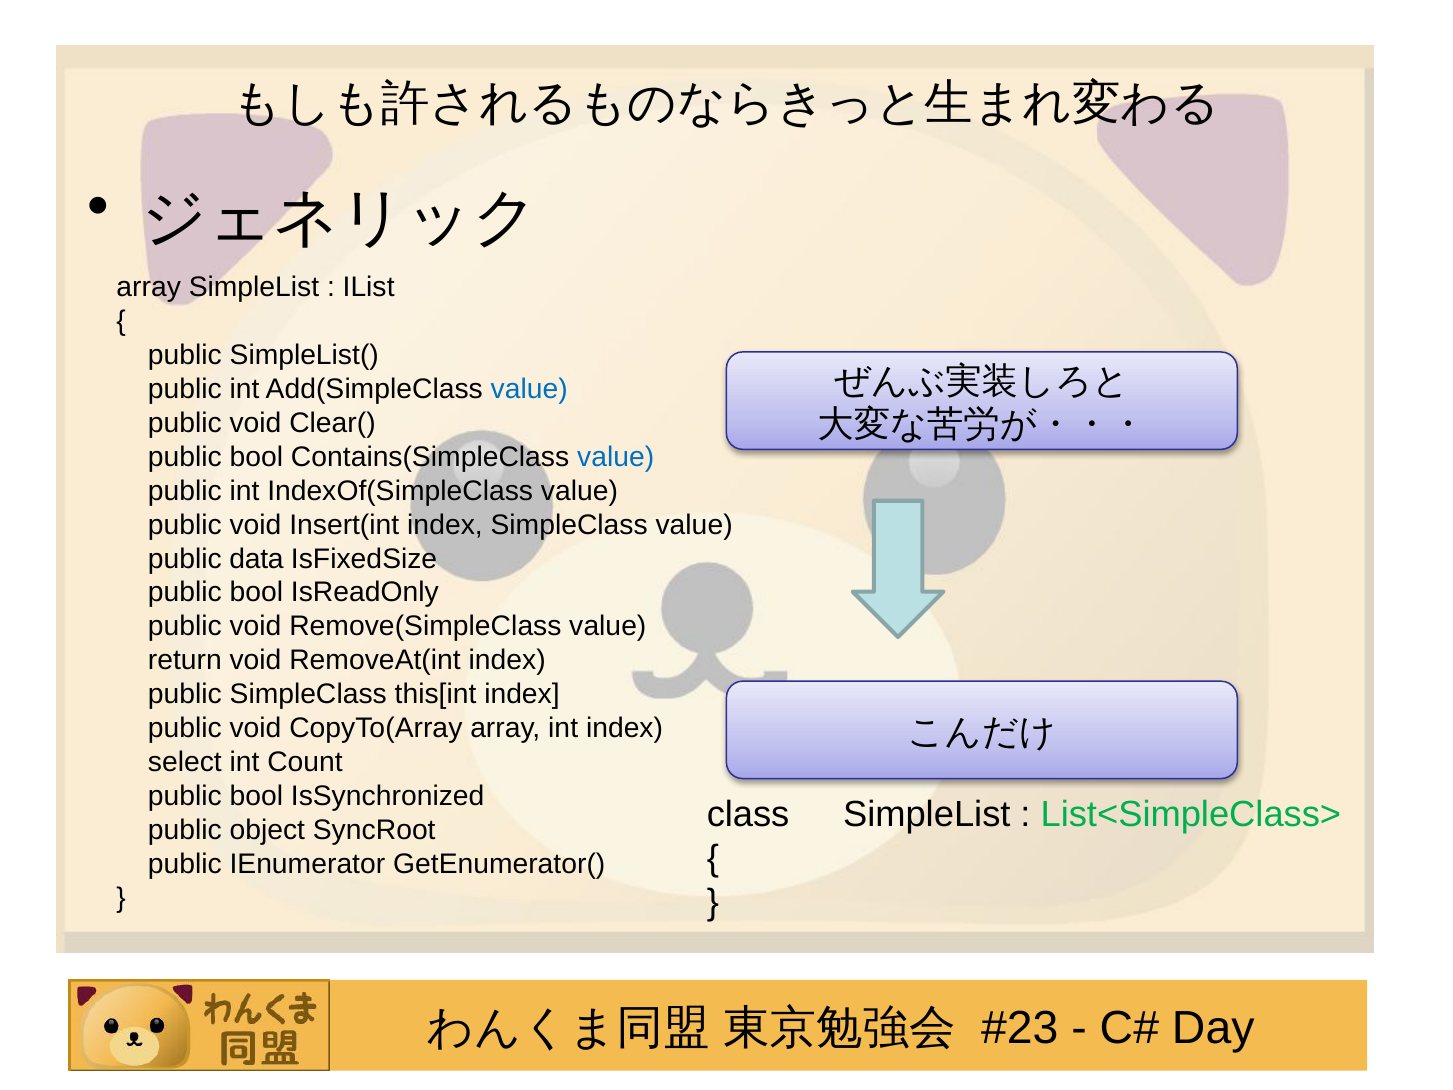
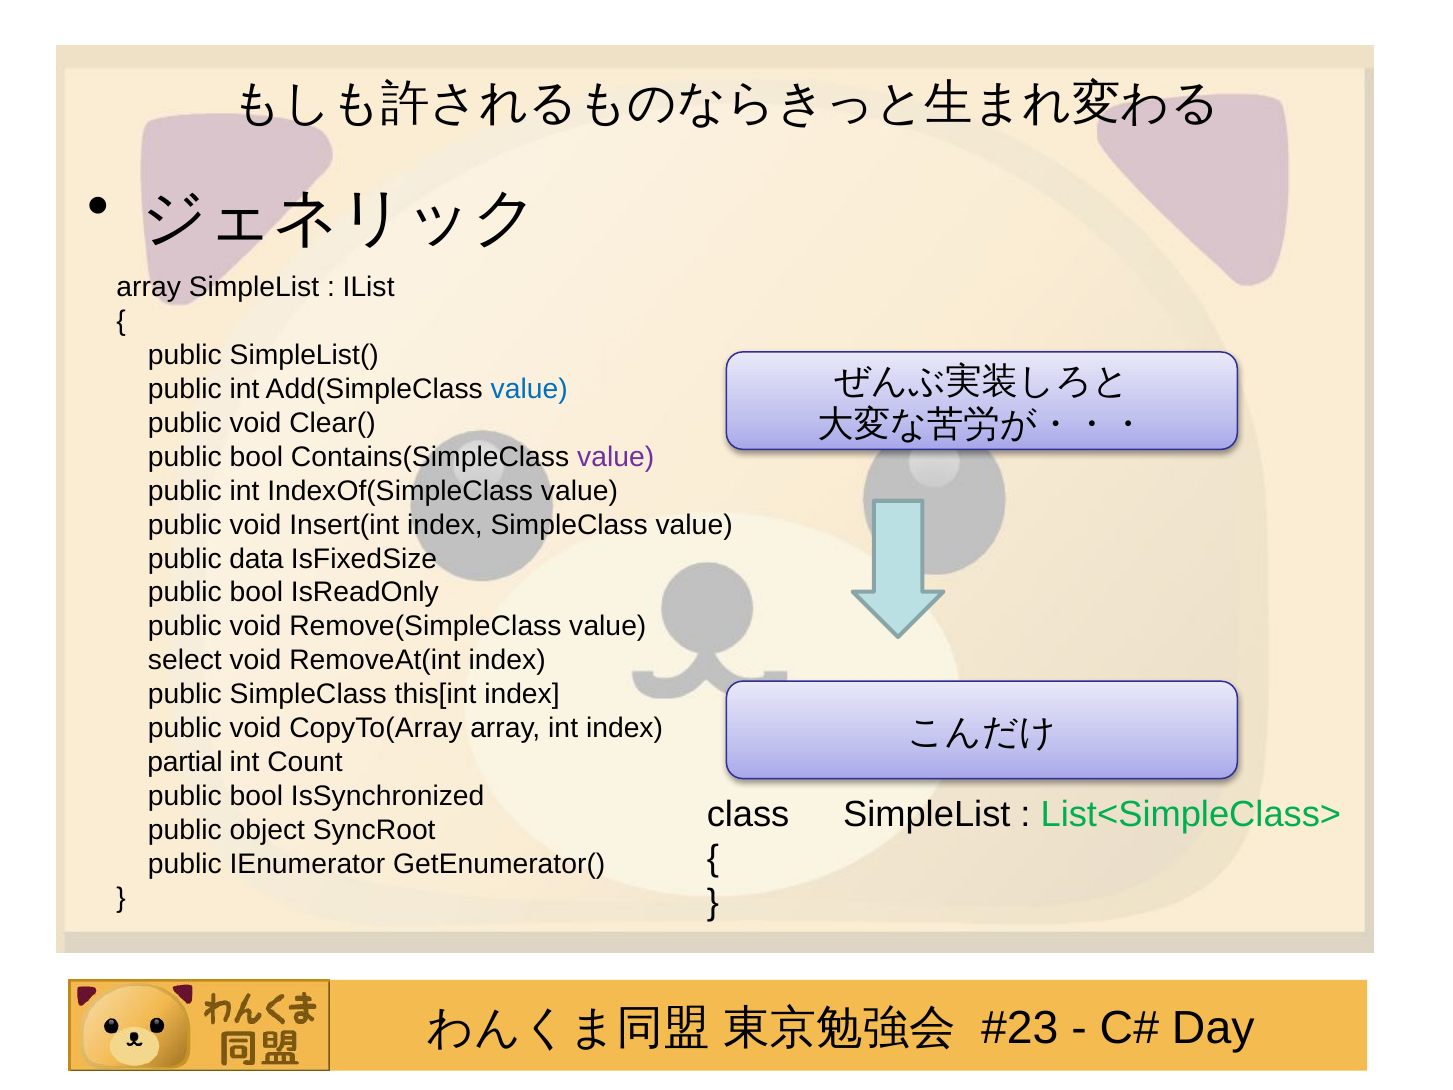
value at (616, 457) colour: blue -> purple
return: return -> select
select: select -> partial
